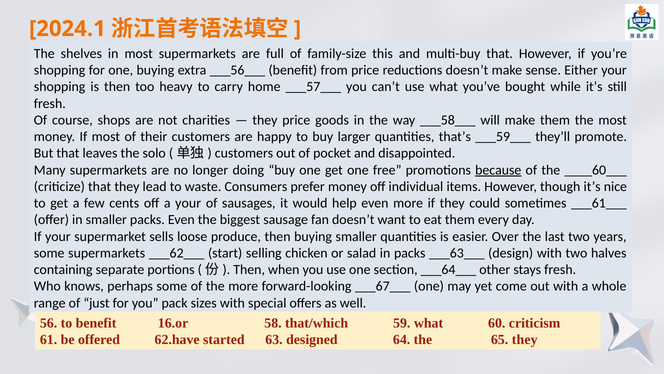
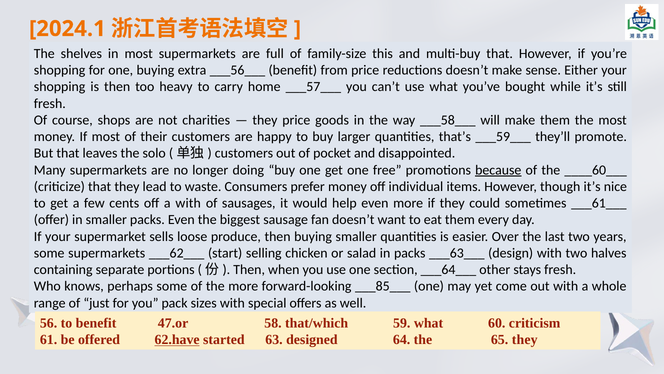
a your: your -> with
___67___: ___67___ -> ___85___
16.or: 16.or -> 47.or
62.have underline: none -> present
